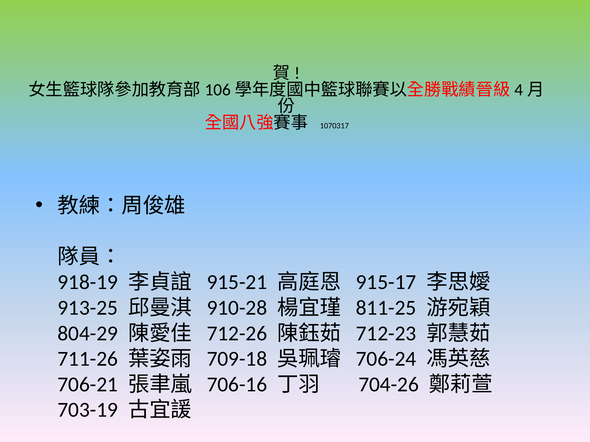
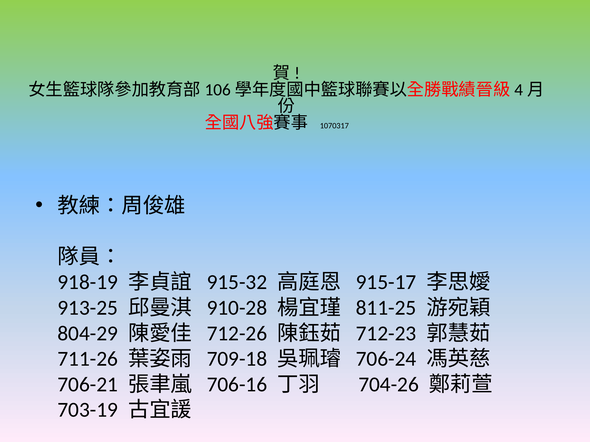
915-21: 915-21 -> 915-32
